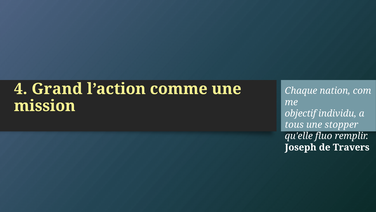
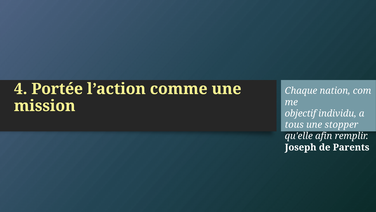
Grand: Grand -> Portée
fluo: fluo -> afin
Travers: Travers -> Parents
